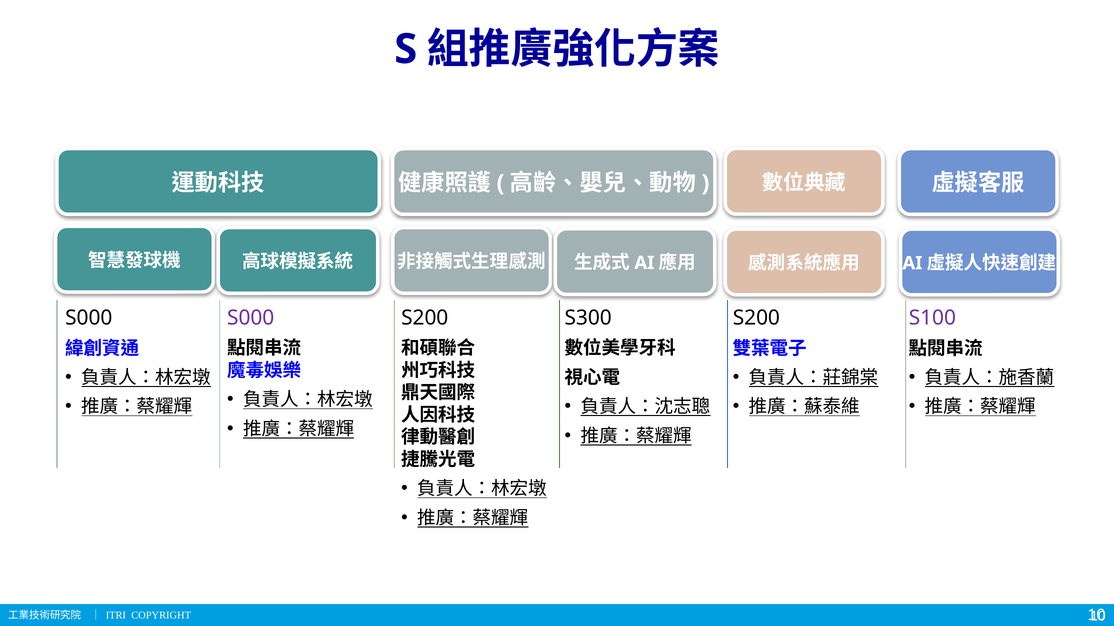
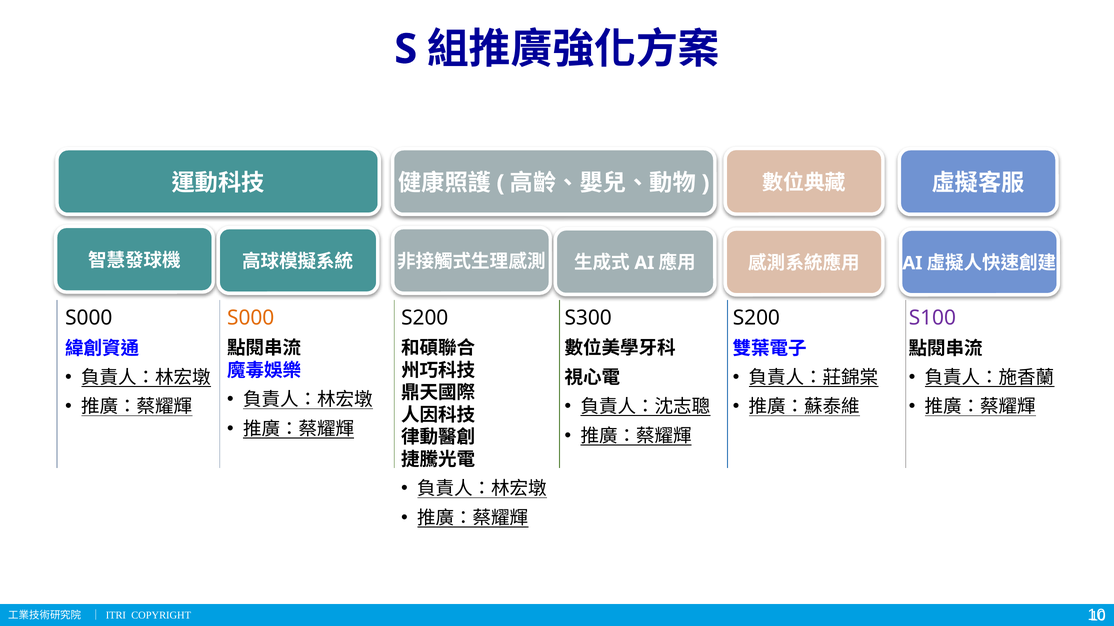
S000 at (251, 318) colour: purple -> orange
